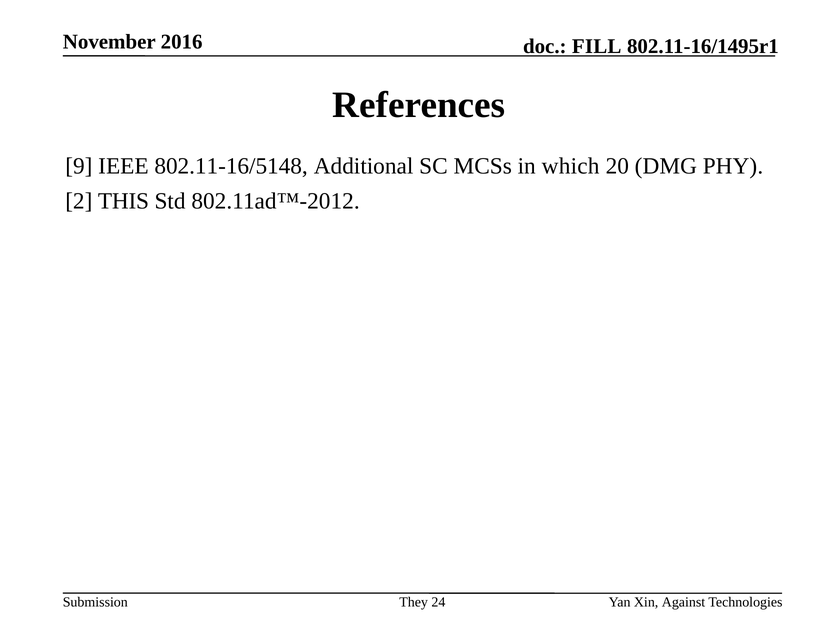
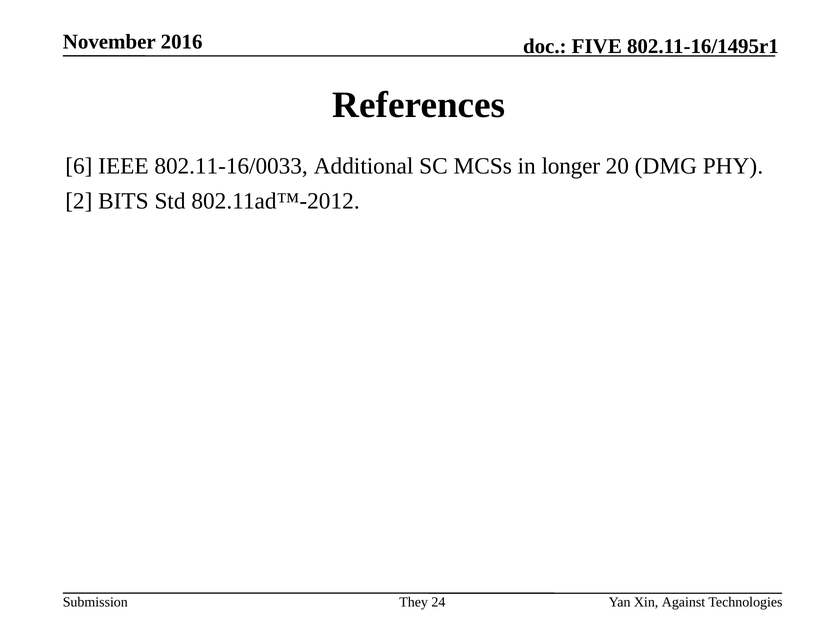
FILL: FILL -> FIVE
9: 9 -> 6
802.11-16/5148: 802.11-16/5148 -> 802.11-16/0033
which: which -> longer
THIS: THIS -> BITS
